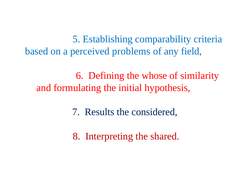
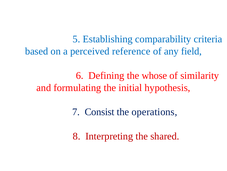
problems: problems -> reference
Results: Results -> Consist
considered: considered -> operations
